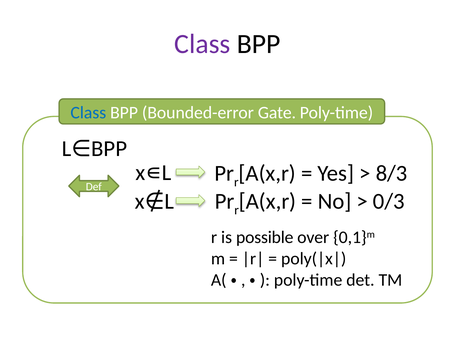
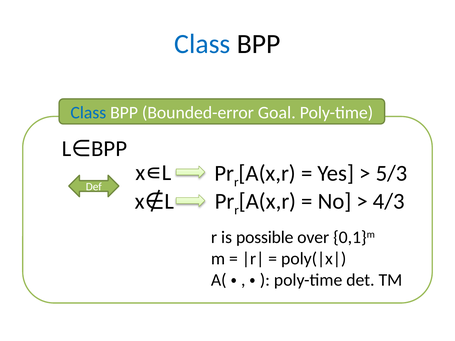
Class at (202, 44) colour: purple -> blue
Gate: Gate -> Goal
8/3: 8/3 -> 5/3
0/3: 0/3 -> 4/3
